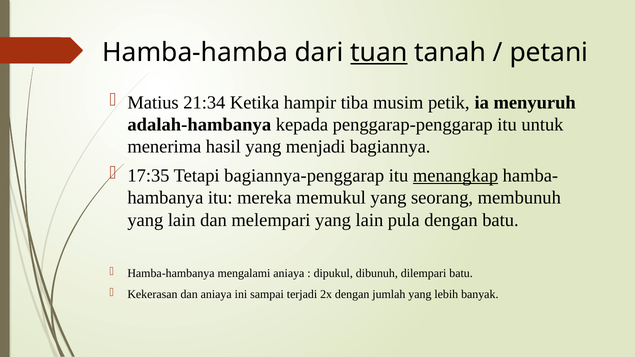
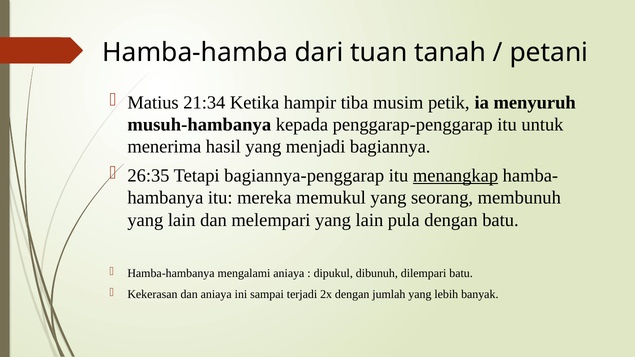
tuan underline: present -> none
adalah-hambanya: adalah-hambanya -> musuh-hambanya
17:35: 17:35 -> 26:35
